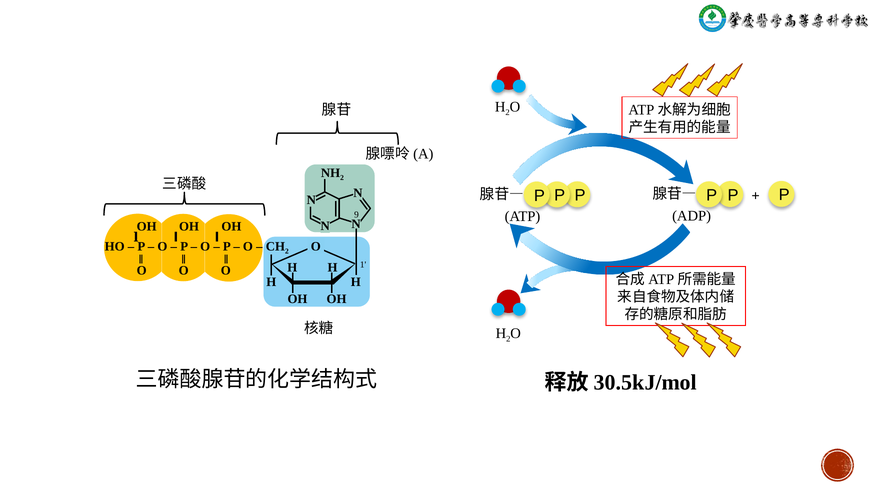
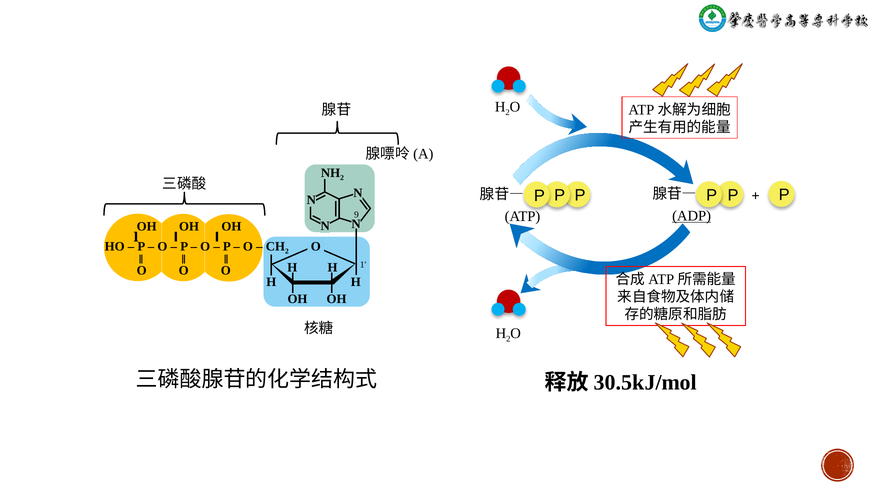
ADP underline: none -> present
